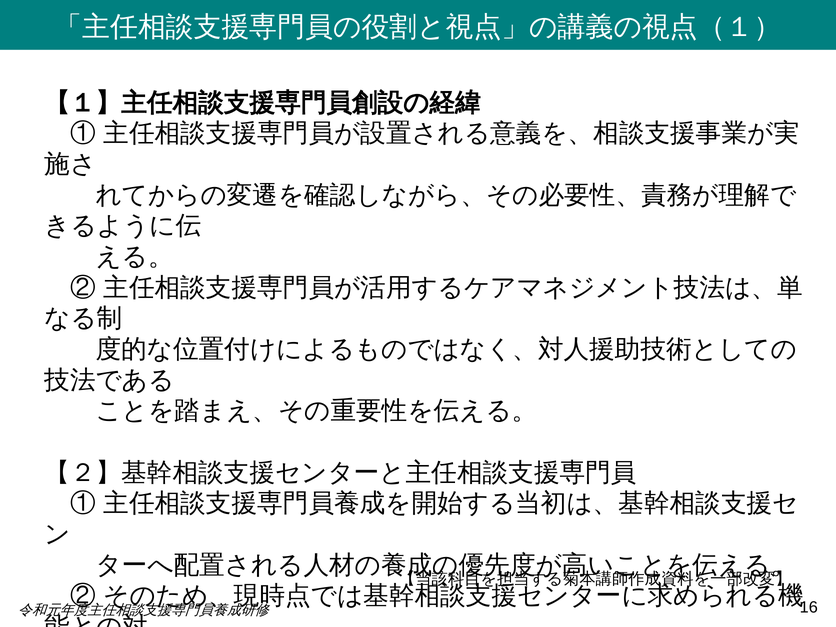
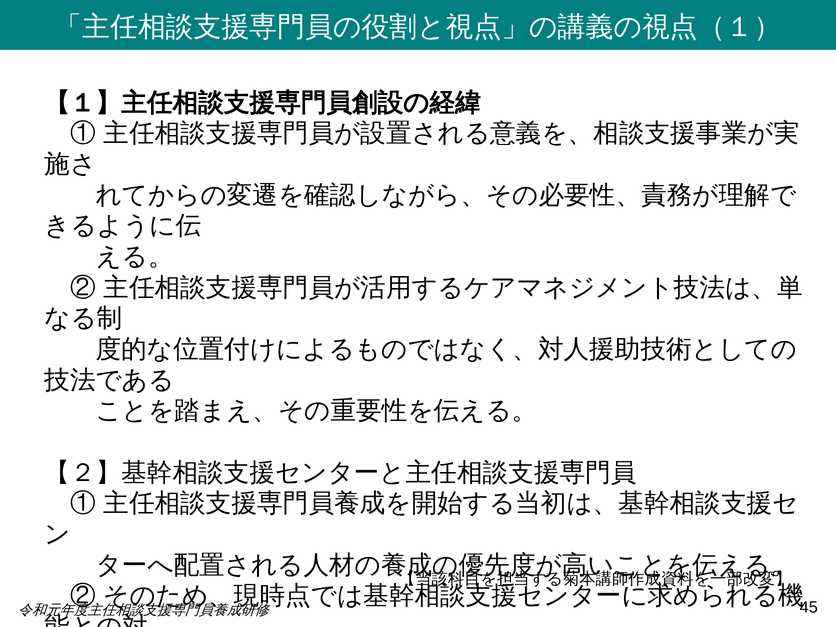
16: 16 -> 45
